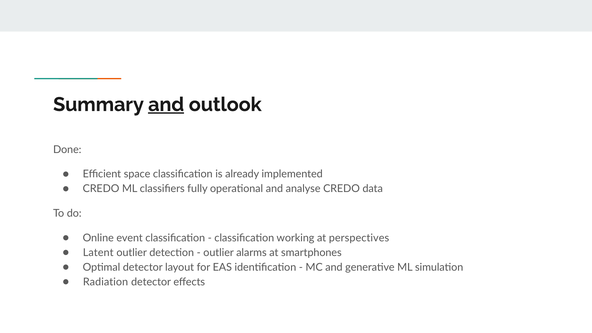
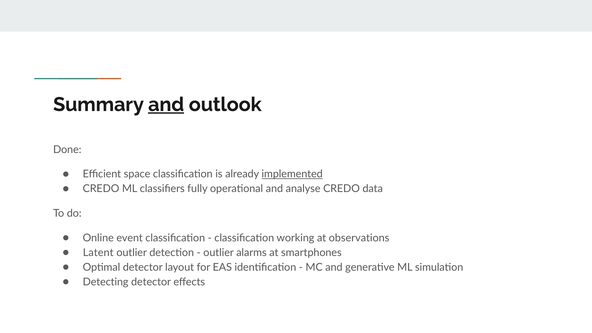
implemented underline: none -> present
perspectives: perspectives -> observations
Radiation: Radiation -> Detecting
